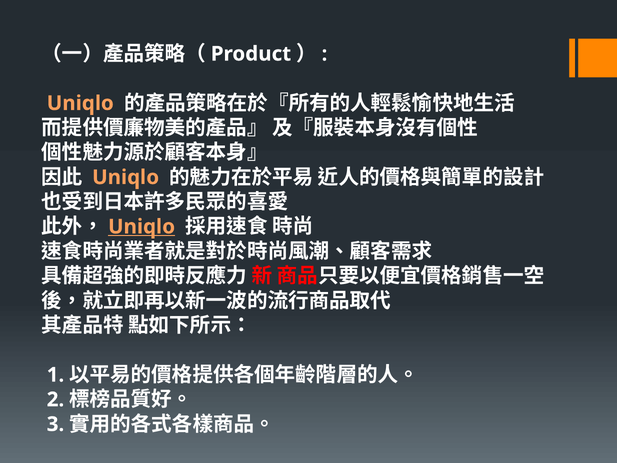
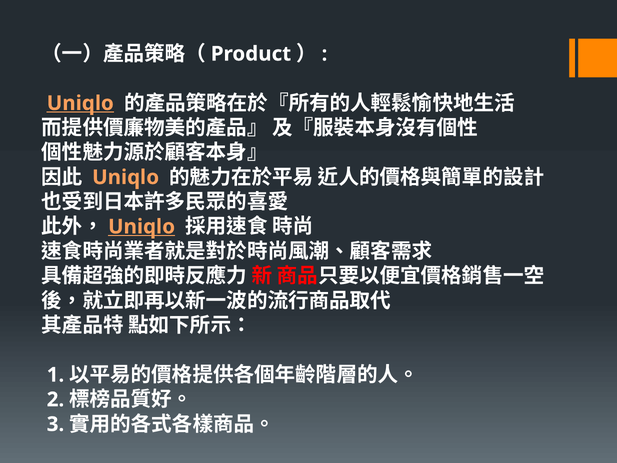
Uniqlo at (80, 103) underline: none -> present
